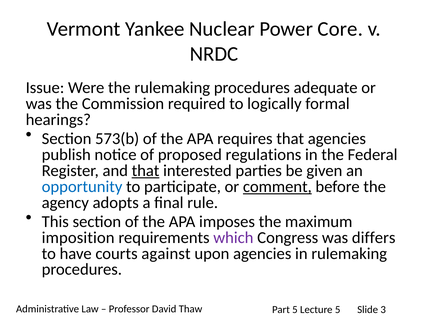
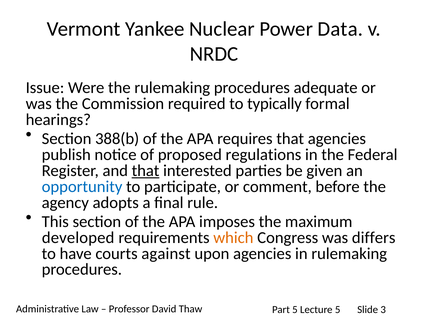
Core: Core -> Data
logically: logically -> typically
573(b: 573(b -> 388(b
comment underline: present -> none
imposition: imposition -> developed
which colour: purple -> orange
